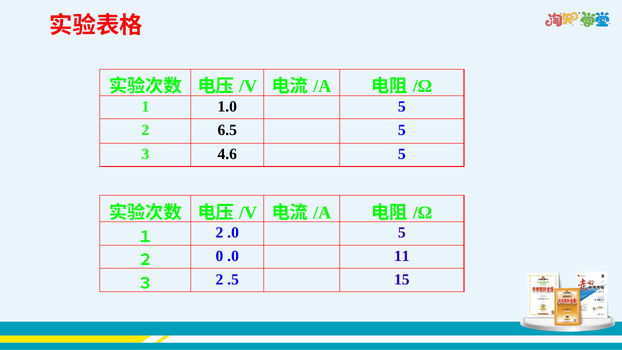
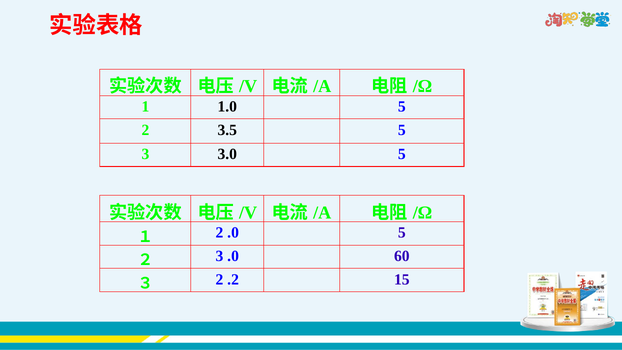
6.5: 6.5 -> 3.5
4.6: 4.6 -> 3.0
２ 0: 0 -> 3
11: 11 -> 60
.5: .5 -> .2
